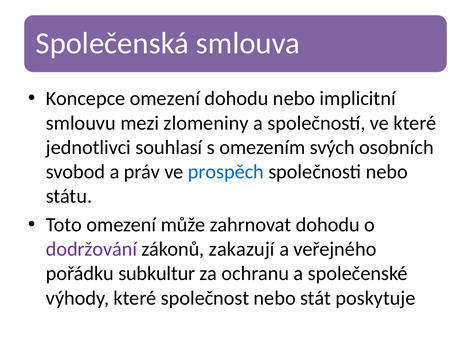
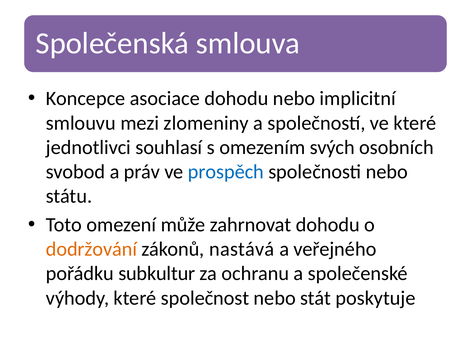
Koncepce omezení: omezení -> asociace
dodržování colour: purple -> orange
zakazují: zakazují -> nastává
